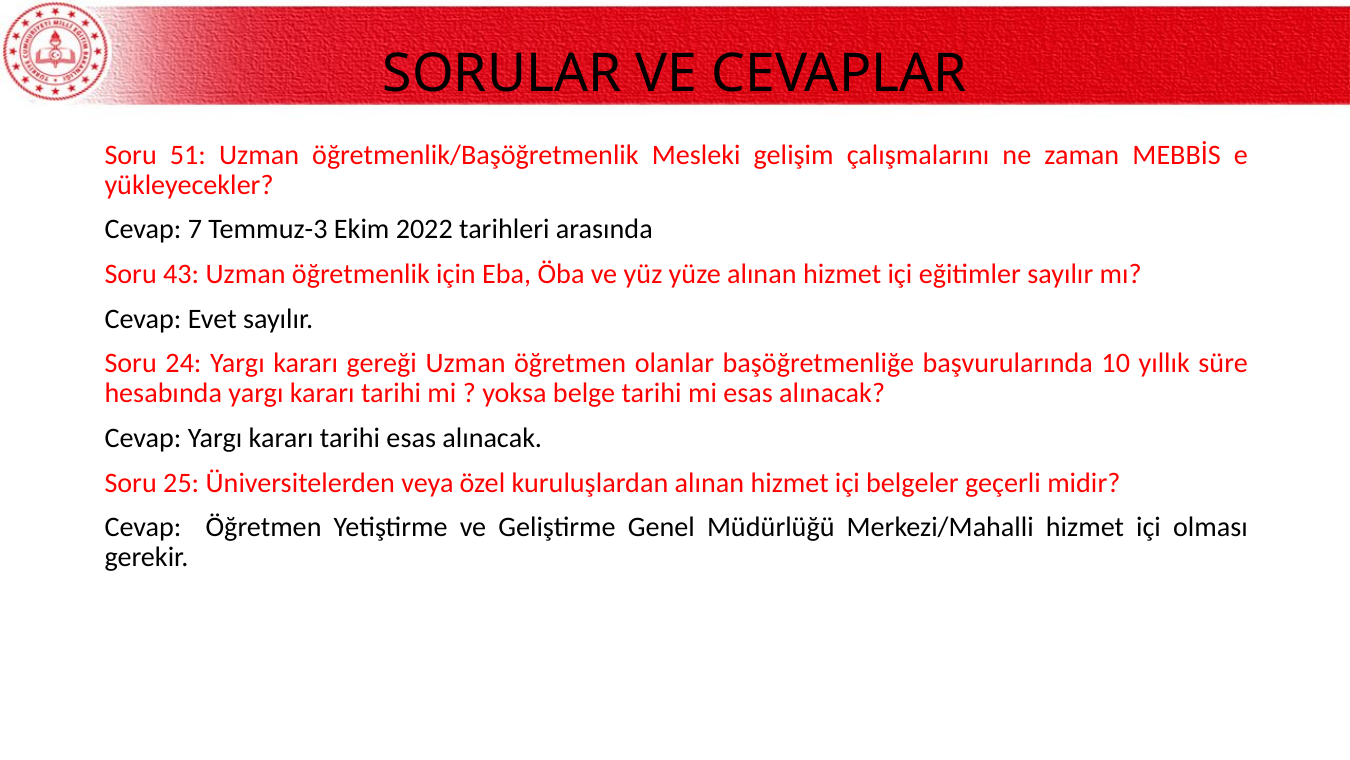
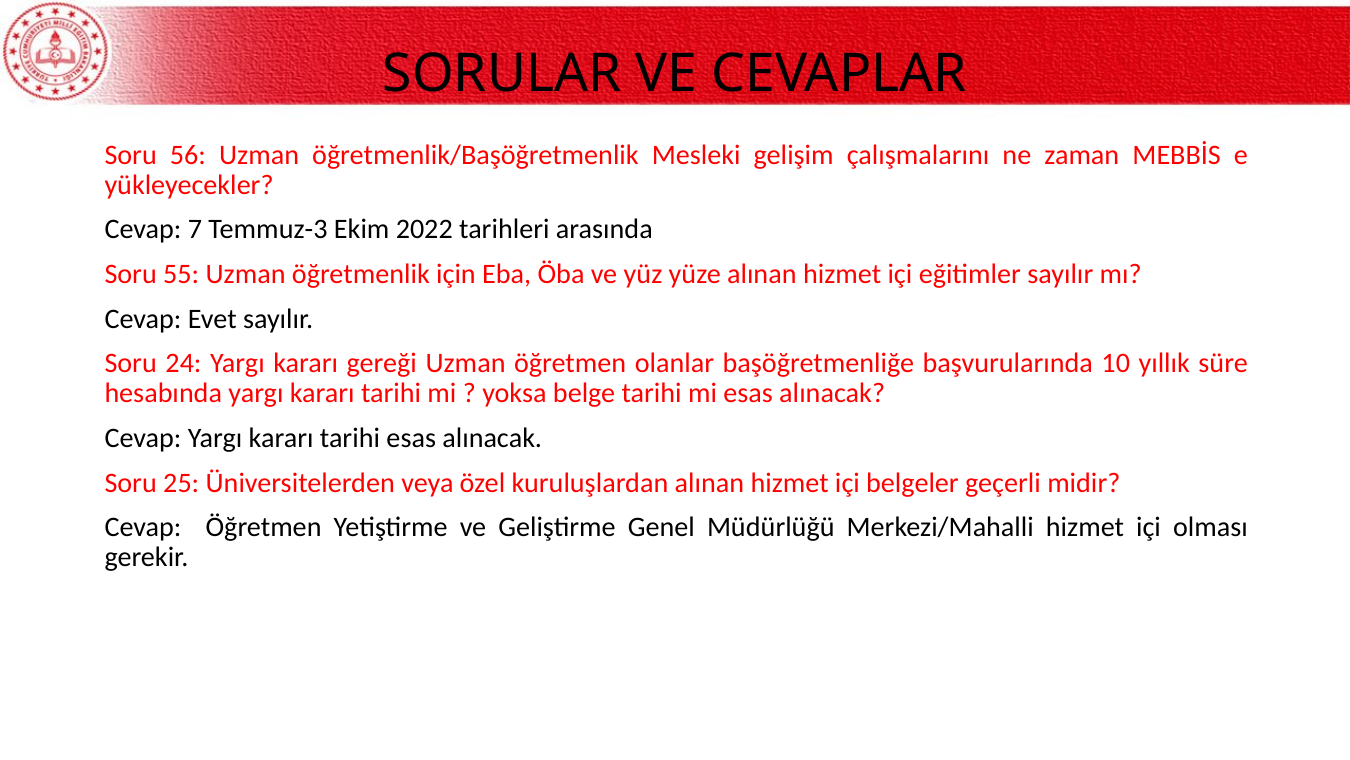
51: 51 -> 56
43: 43 -> 55
